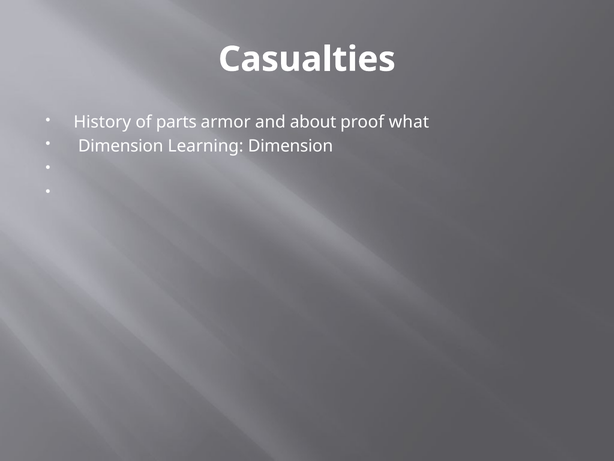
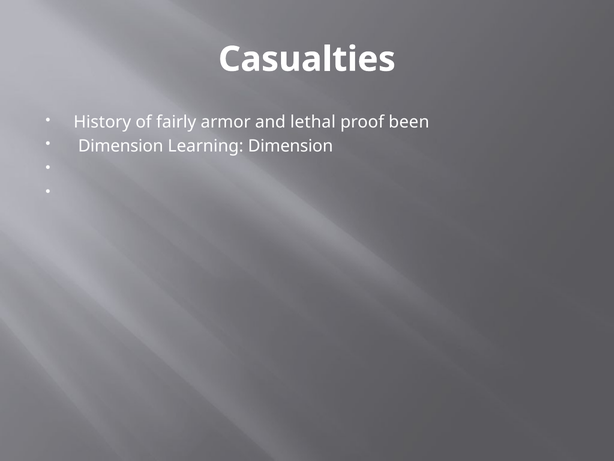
parts: parts -> fairly
about: about -> lethal
what: what -> been
